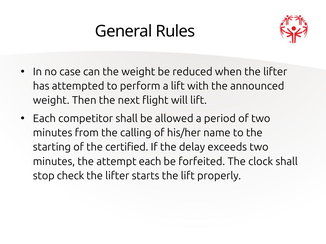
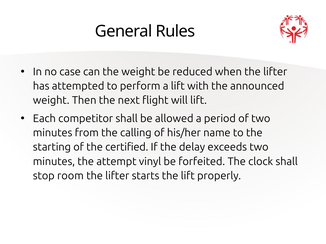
attempt each: each -> vinyl
check: check -> room
